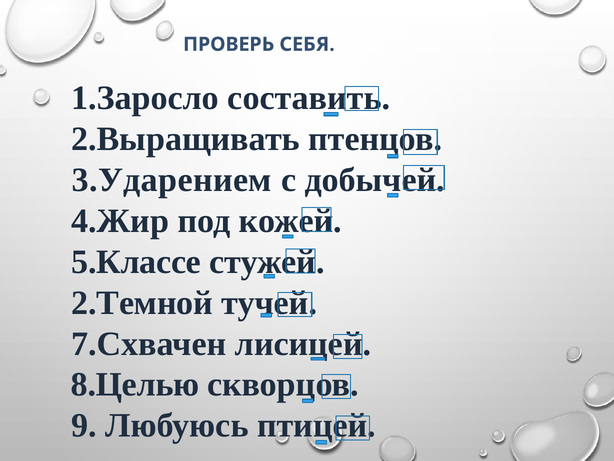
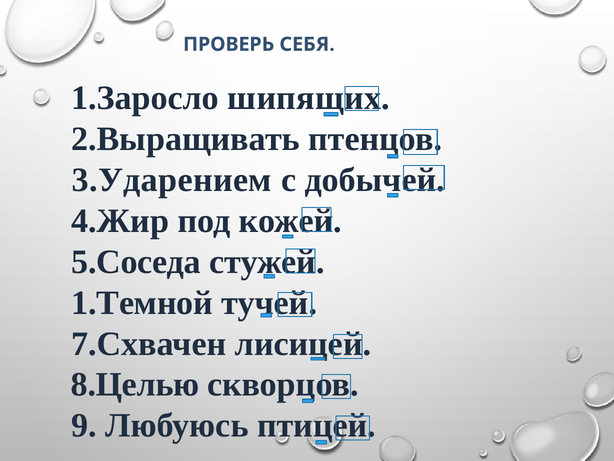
составить: составить -> шипящих
5.Классе: 5.Классе -> 5.Соседа
2.Темной: 2.Темной -> 1.Темной
